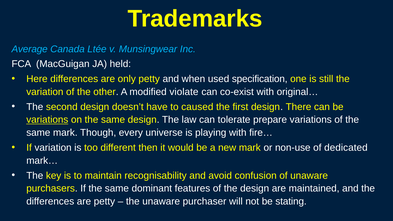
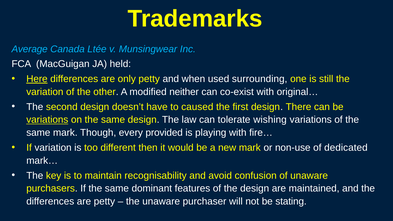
Here underline: none -> present
specification: specification -> surrounding
violate: violate -> neither
prepare: prepare -> wishing
universe: universe -> provided
